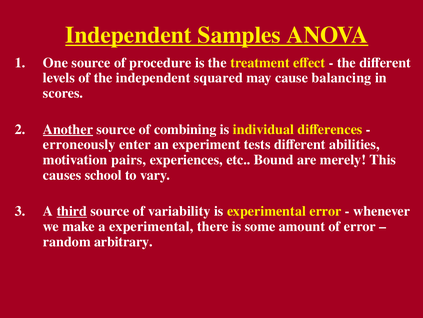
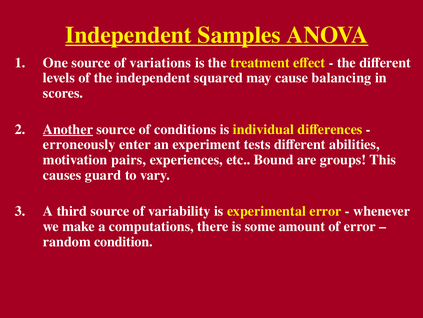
procedure: procedure -> variations
combining: combining -> conditions
merely: merely -> groups
school: school -> guard
third underline: present -> none
a experimental: experimental -> computations
arbitrary: arbitrary -> condition
